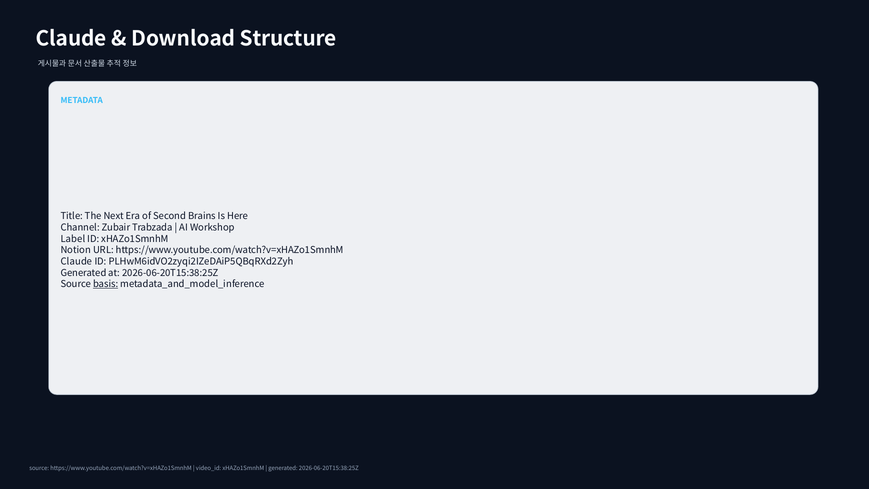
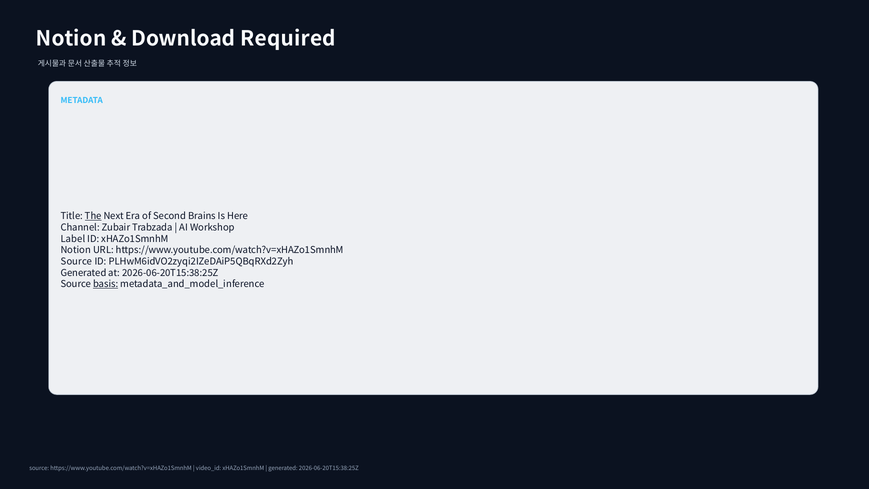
Claude at (71, 39): Claude -> Notion
Structure: Structure -> Required
The underline: none -> present
Claude at (77, 262): Claude -> Source
